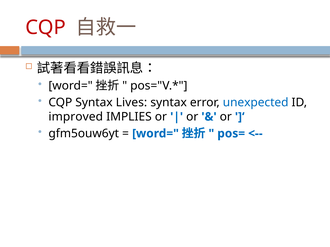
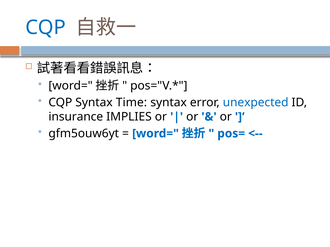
CQP at (46, 28) colour: red -> blue
Lives: Lives -> Time
improved: improved -> insurance
